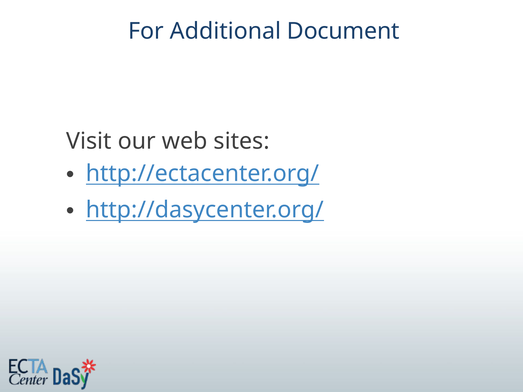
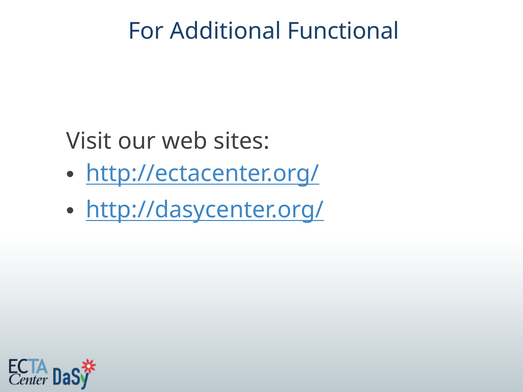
Document: Document -> Functional
